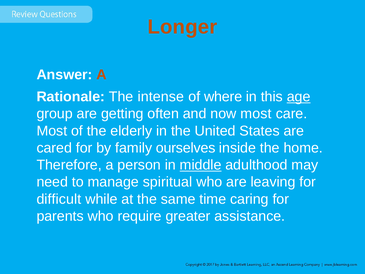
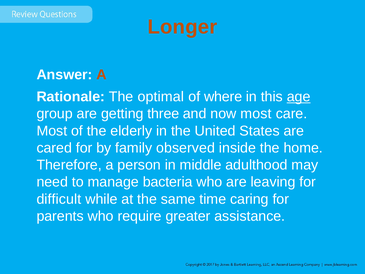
intense: intense -> optimal
often: often -> three
ourselves: ourselves -> observed
middle underline: present -> none
spiritual: spiritual -> bacteria
